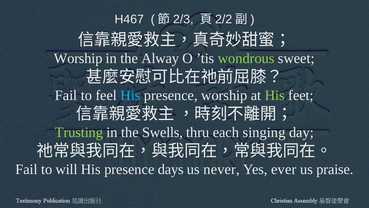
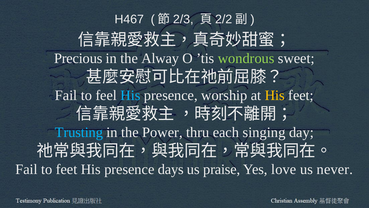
Worship at (78, 58): Worship -> Precious
His at (275, 95) colour: light green -> yellow
Trusting colour: light green -> light blue
Swells: Swells -> Power
to will: will -> feet
never: never -> praise
ever: ever -> love
praise: praise -> never
